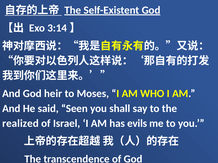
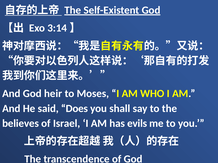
Seen: Seen -> Does
realized: realized -> believes
